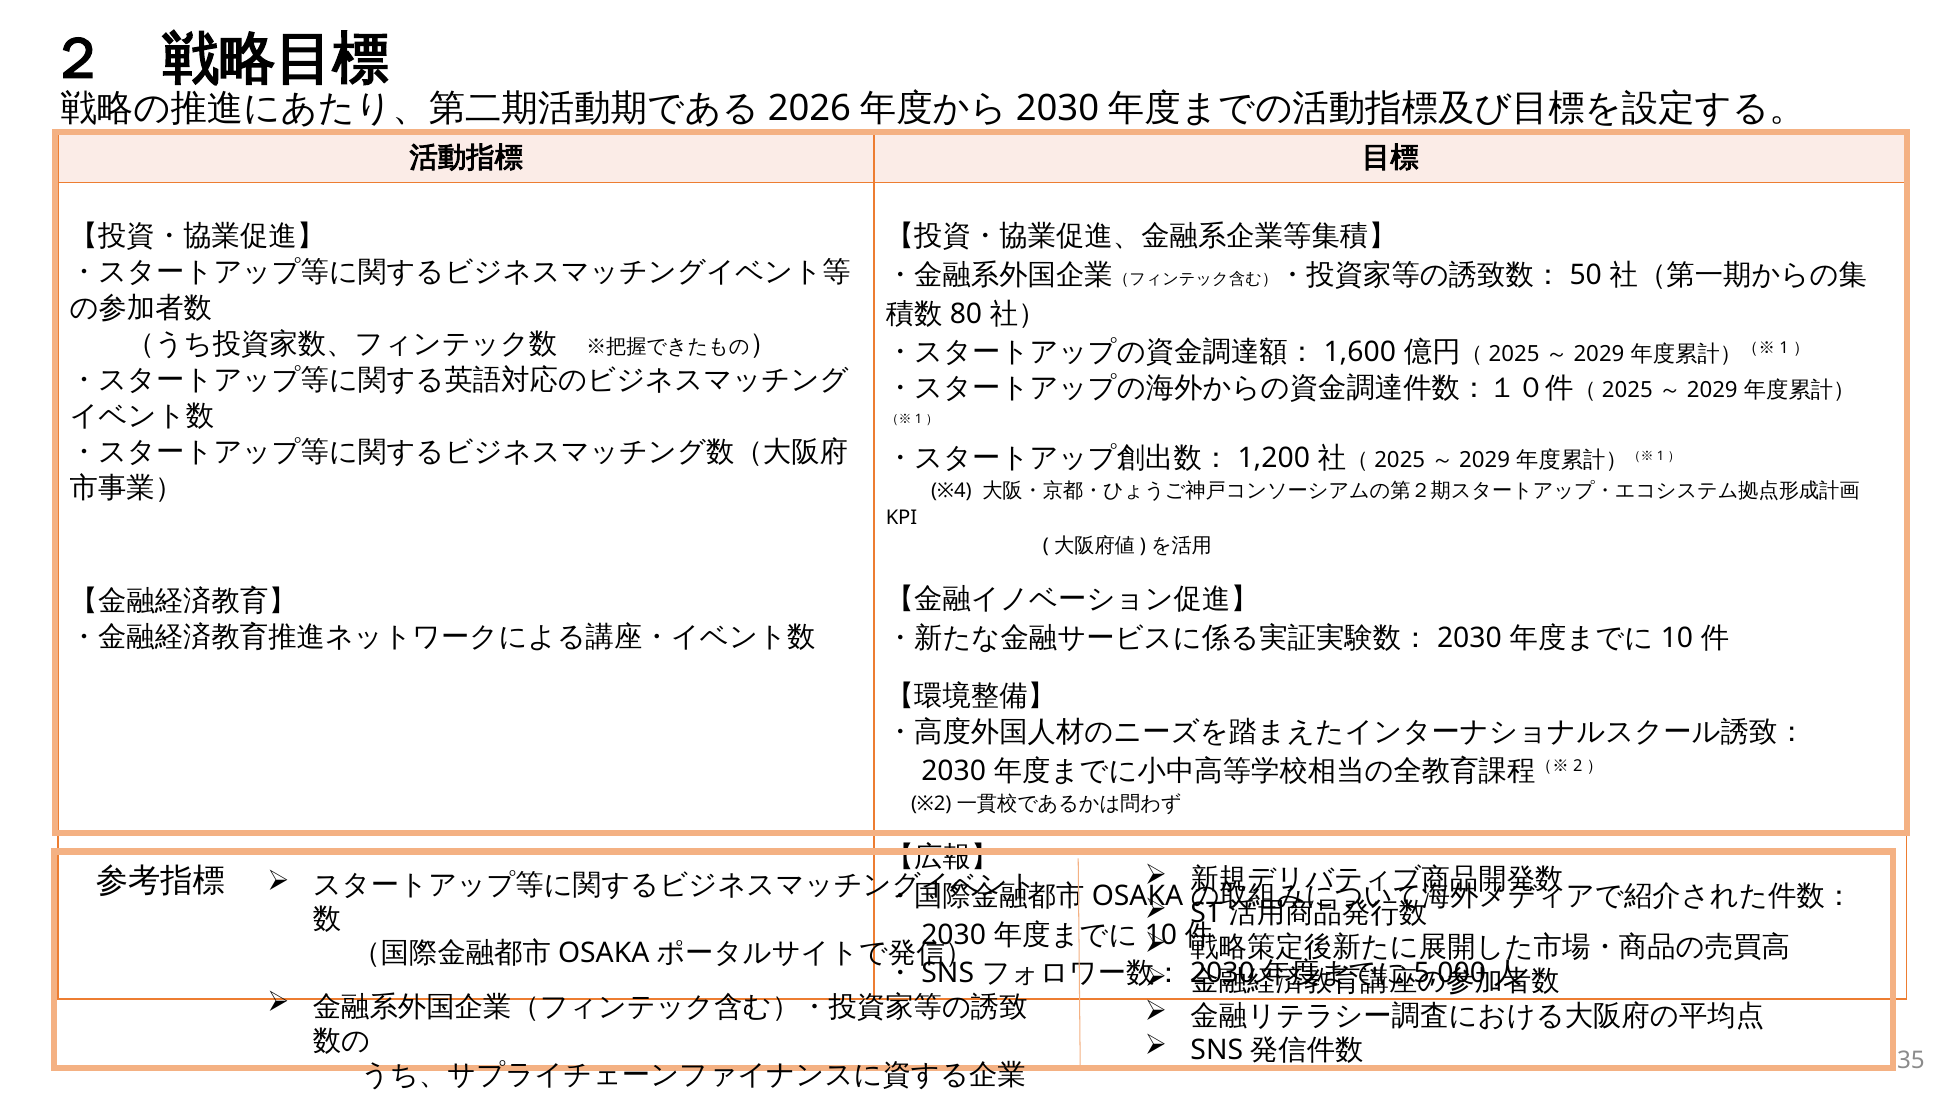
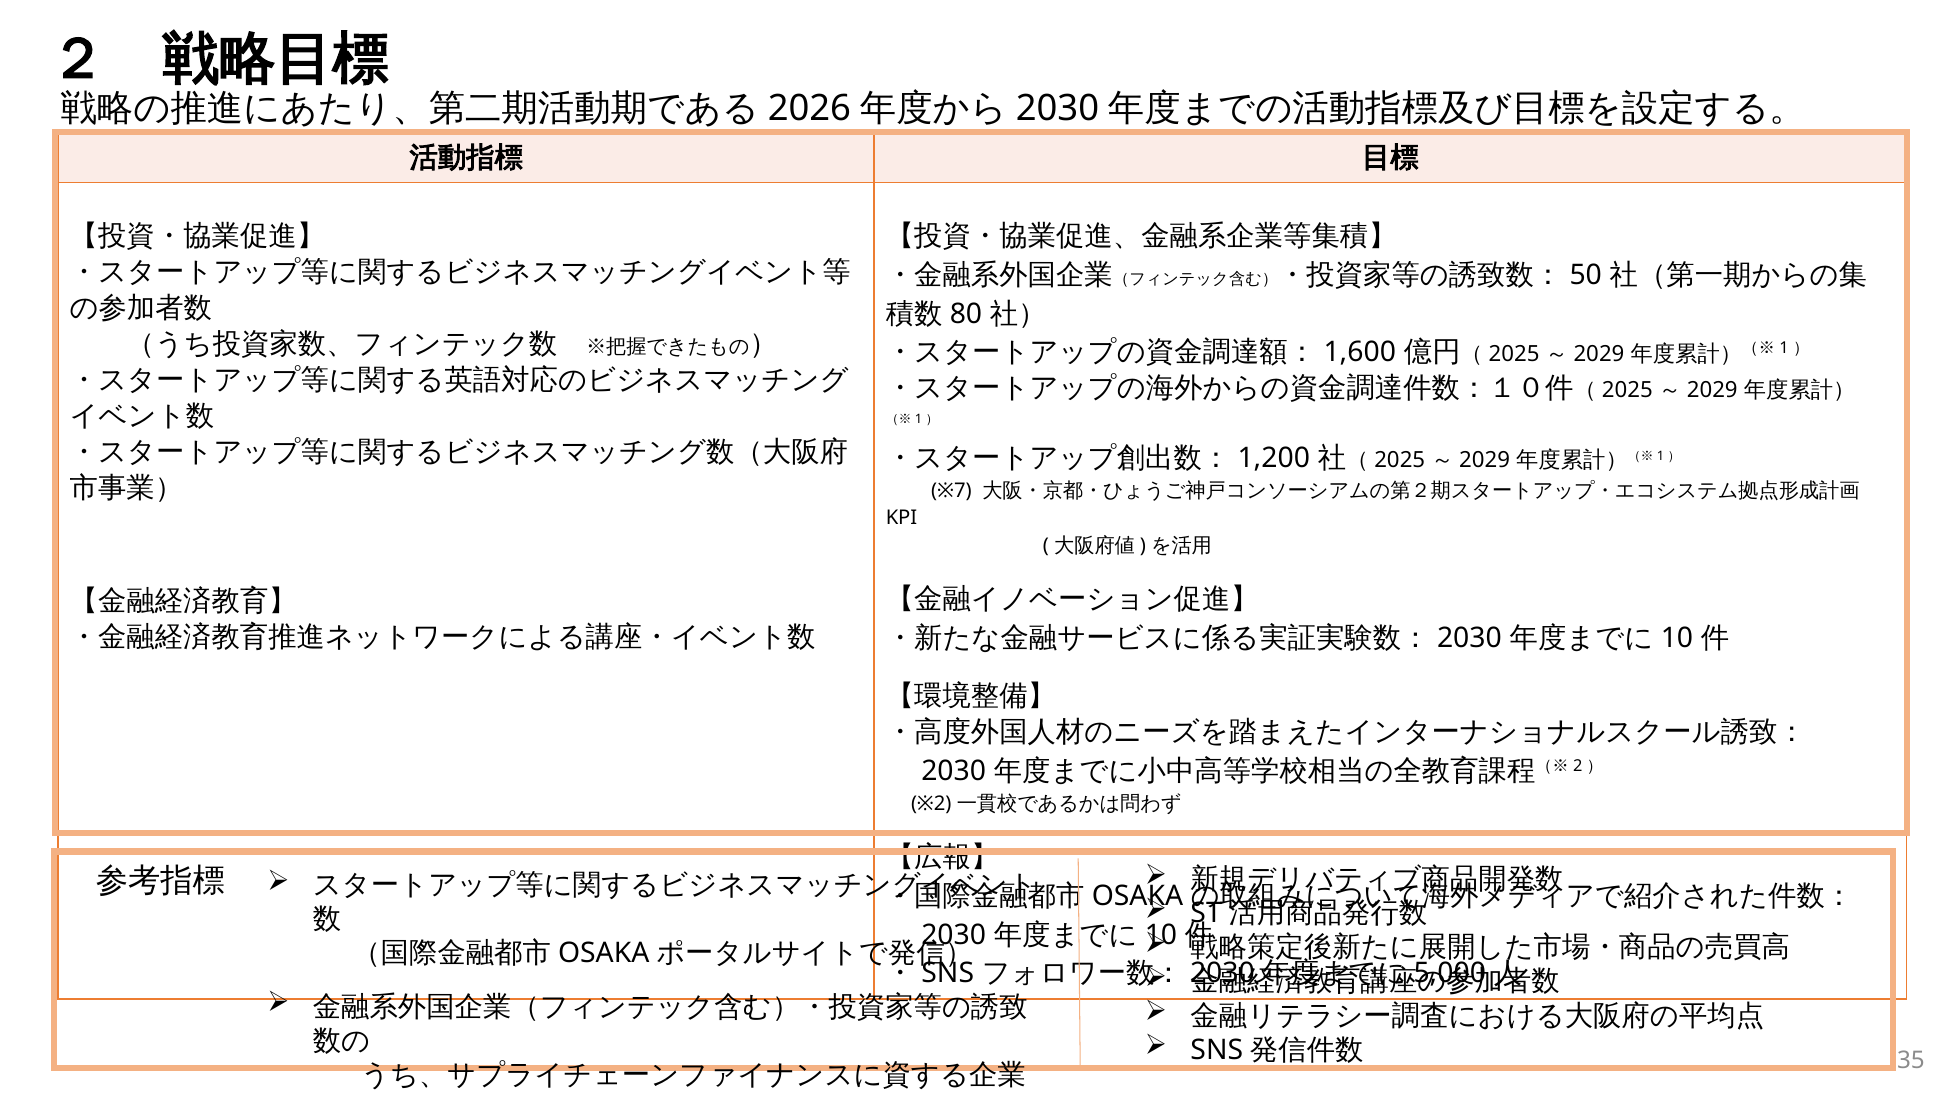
※4: ※4 -> ※7
